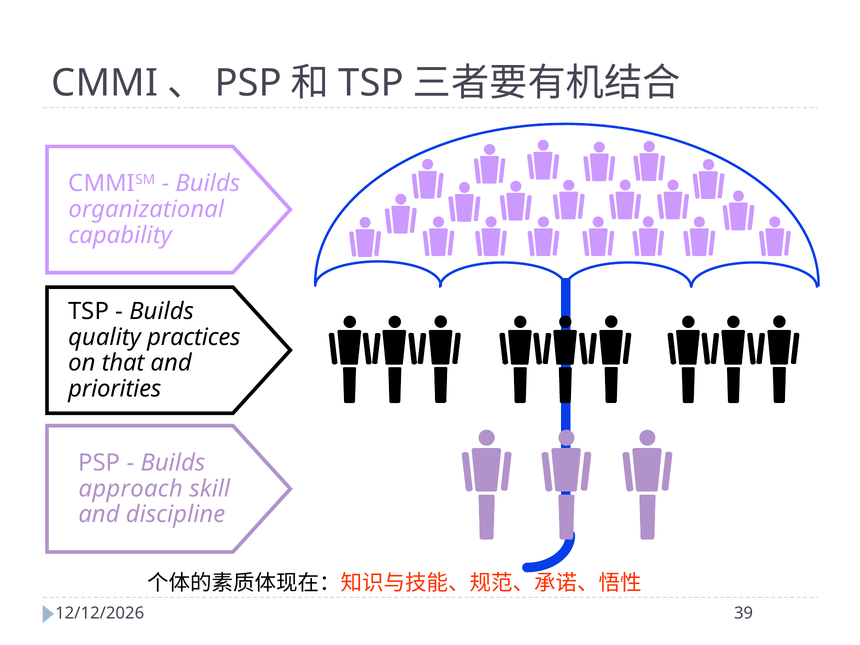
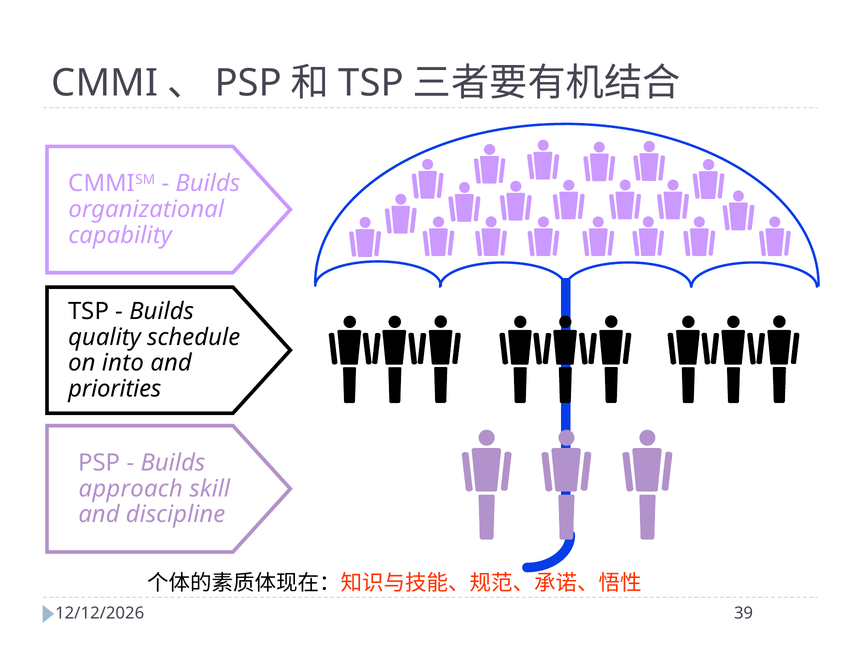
practices: practices -> schedule
that: that -> into
